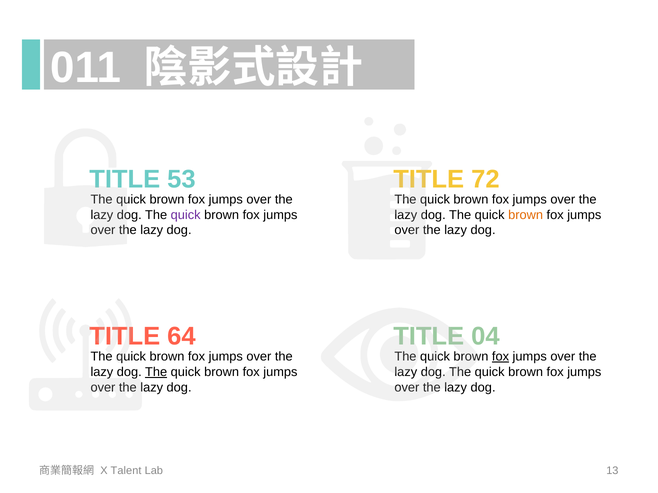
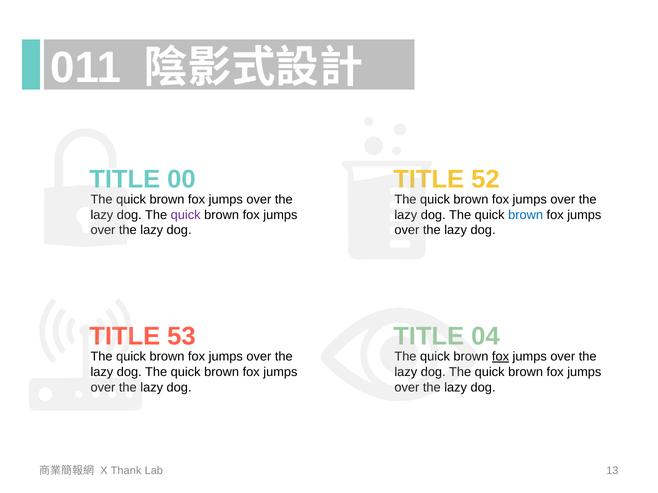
53: 53 -> 00
72: 72 -> 52
brown at (526, 215) colour: orange -> blue
64: 64 -> 53
The at (156, 372) underline: present -> none
Talent: Talent -> Thank
